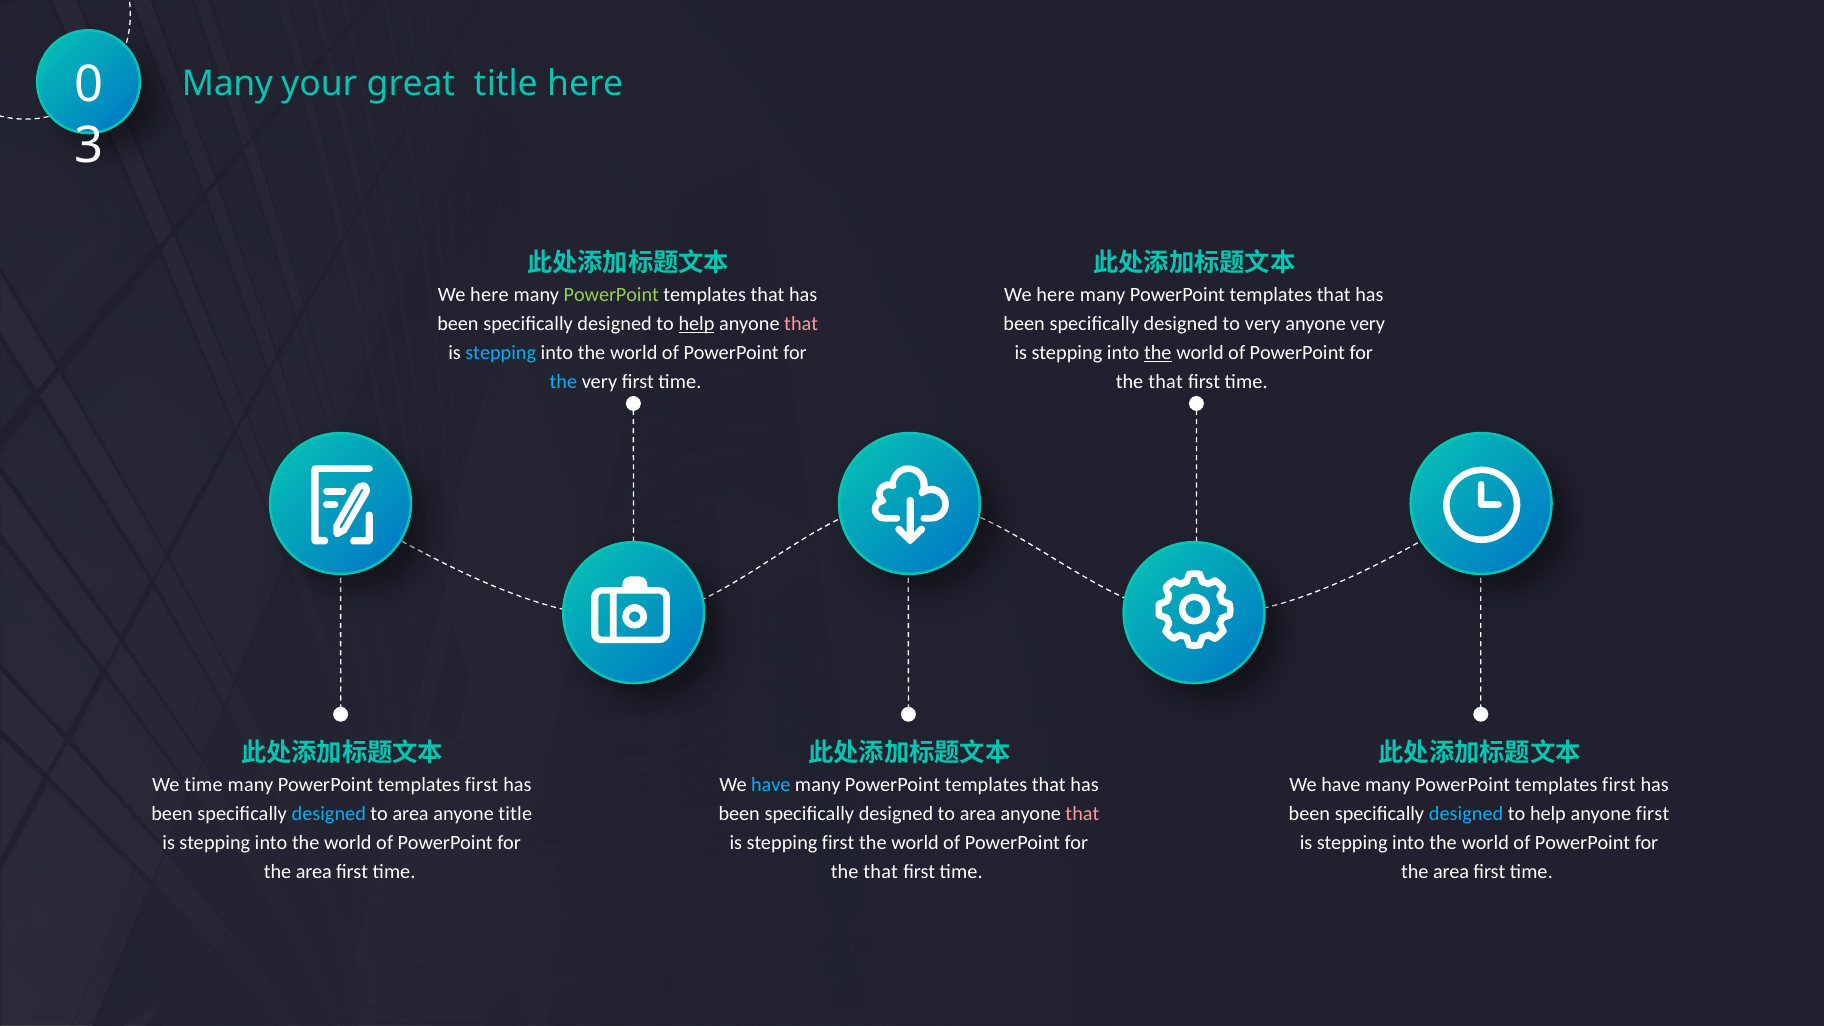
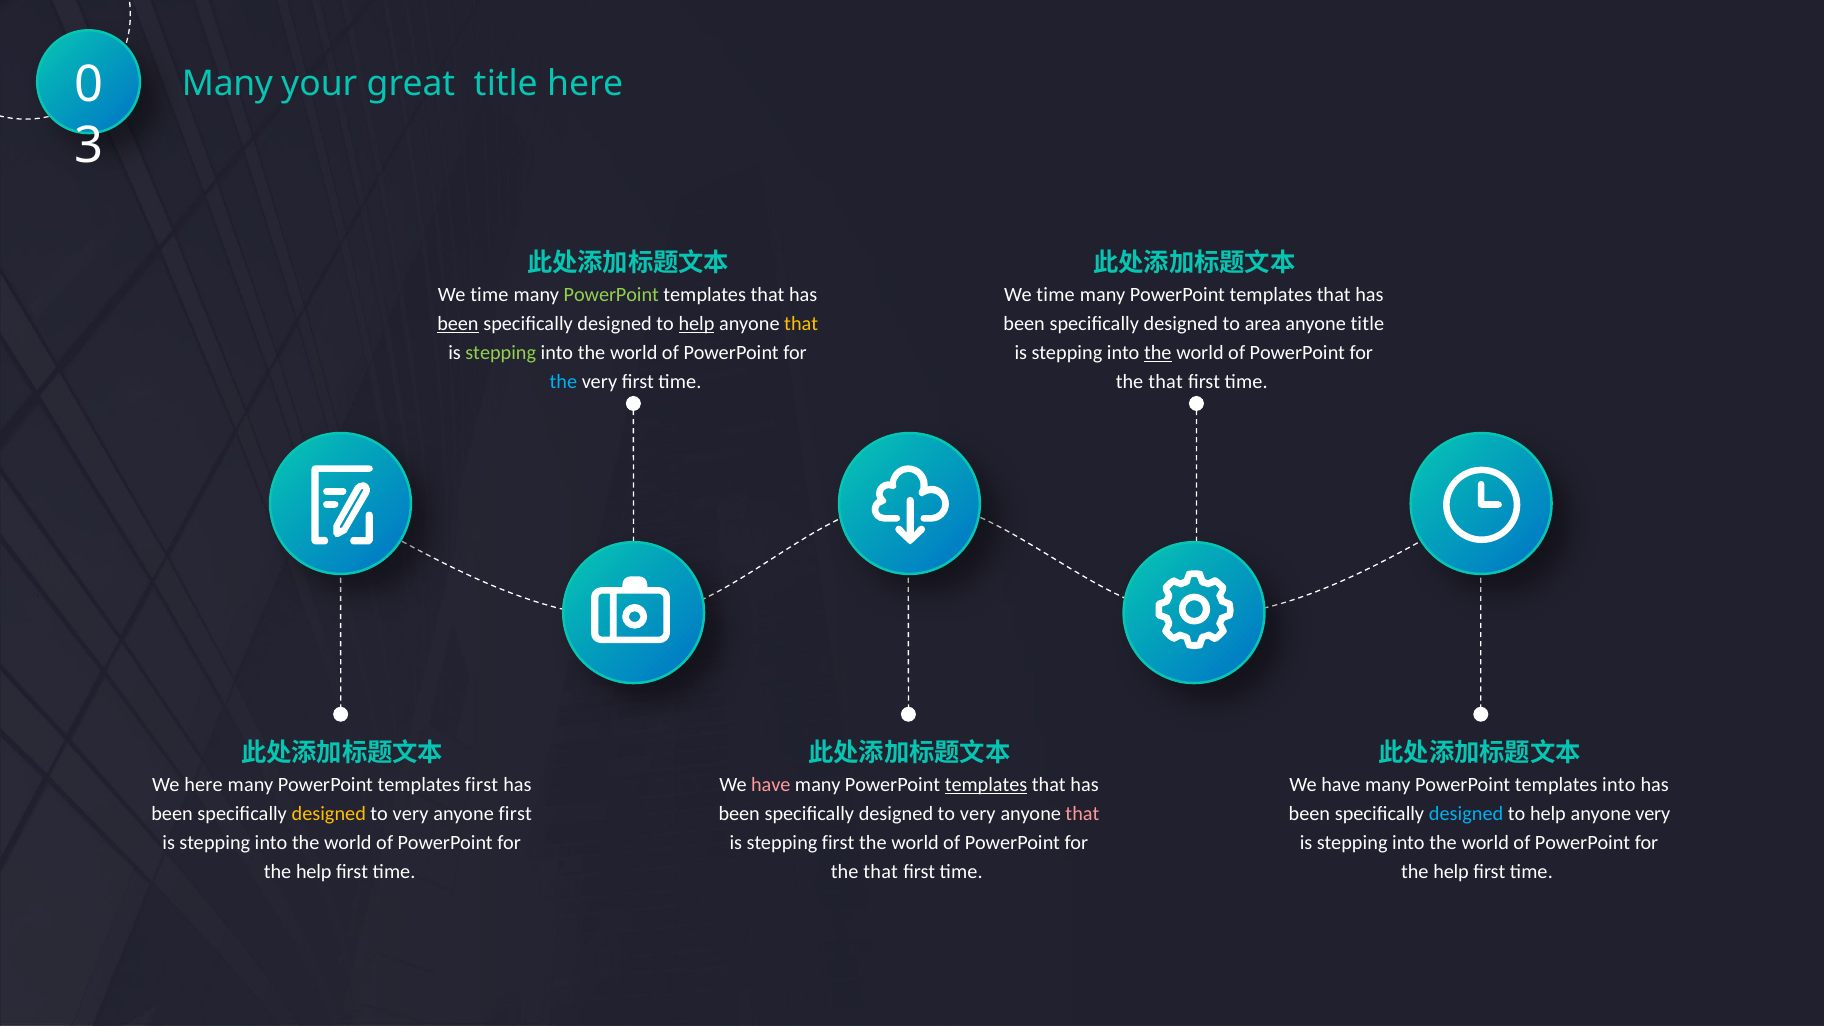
here at (489, 295): here -> time
here at (1056, 295): here -> time
been at (458, 324) underline: none -> present
that at (801, 324) colour: pink -> yellow
to very: very -> area
anyone very: very -> title
stepping at (501, 353) colour: light blue -> light green
We time: time -> here
have at (771, 784) colour: light blue -> pink
templates at (986, 784) underline: none -> present
first at (1619, 784): first -> into
designed at (329, 813) colour: light blue -> yellow
area at (411, 813): area -> very
anyone title: title -> first
area at (978, 813): area -> very
anyone first: first -> very
area at (314, 872): area -> help
area at (1451, 872): area -> help
